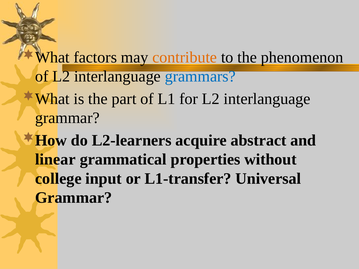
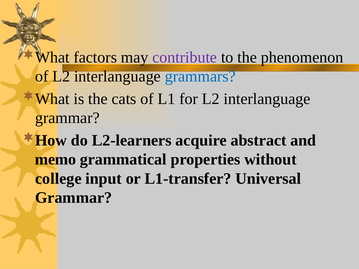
contribute colour: orange -> purple
part: part -> cats
linear: linear -> memo
